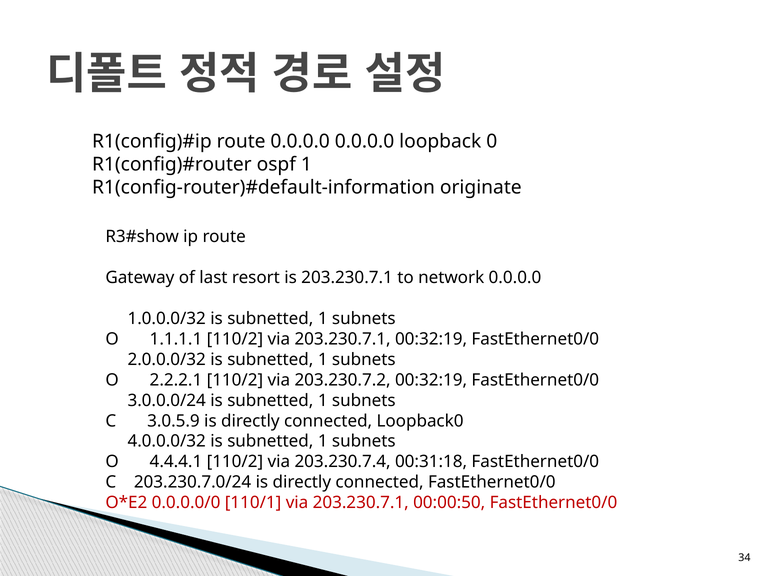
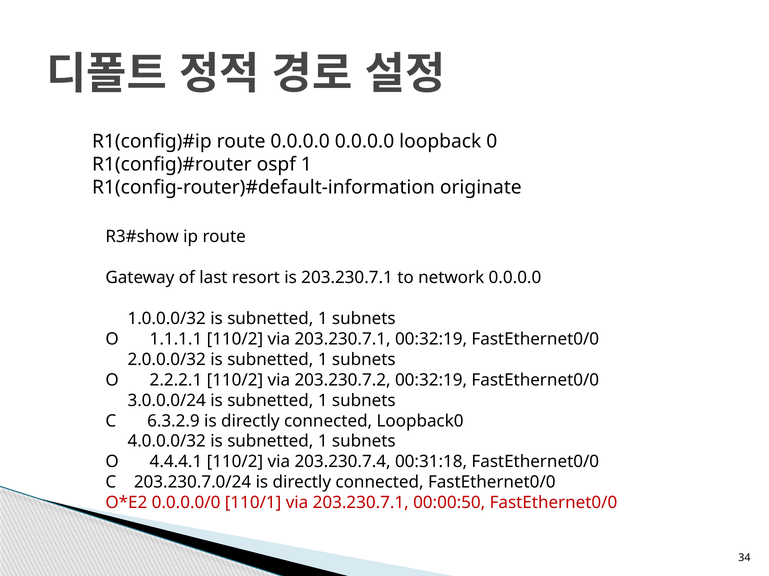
3.0.5.9: 3.0.5.9 -> 6.3.2.9
